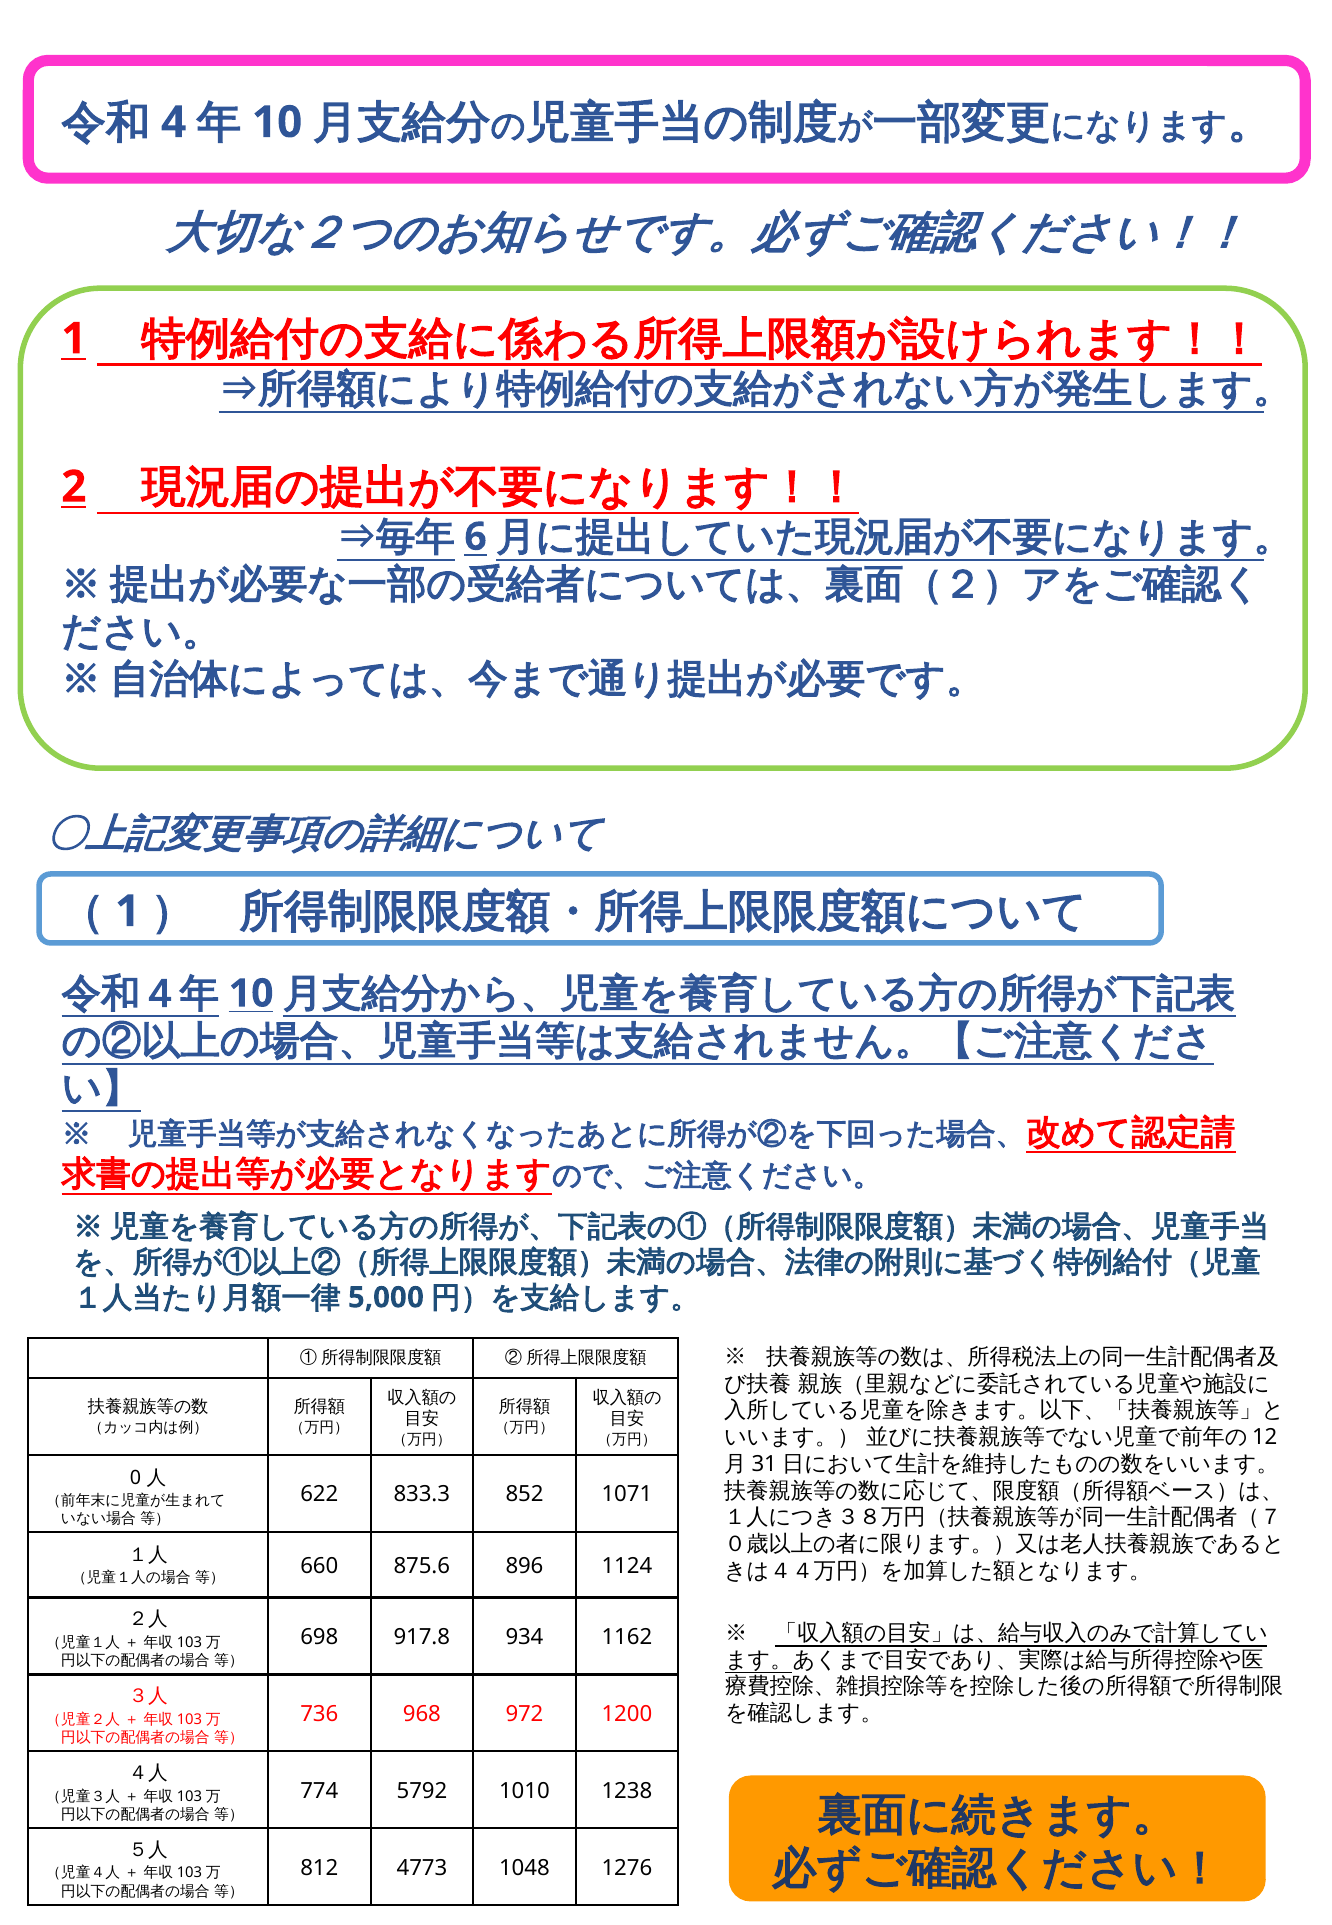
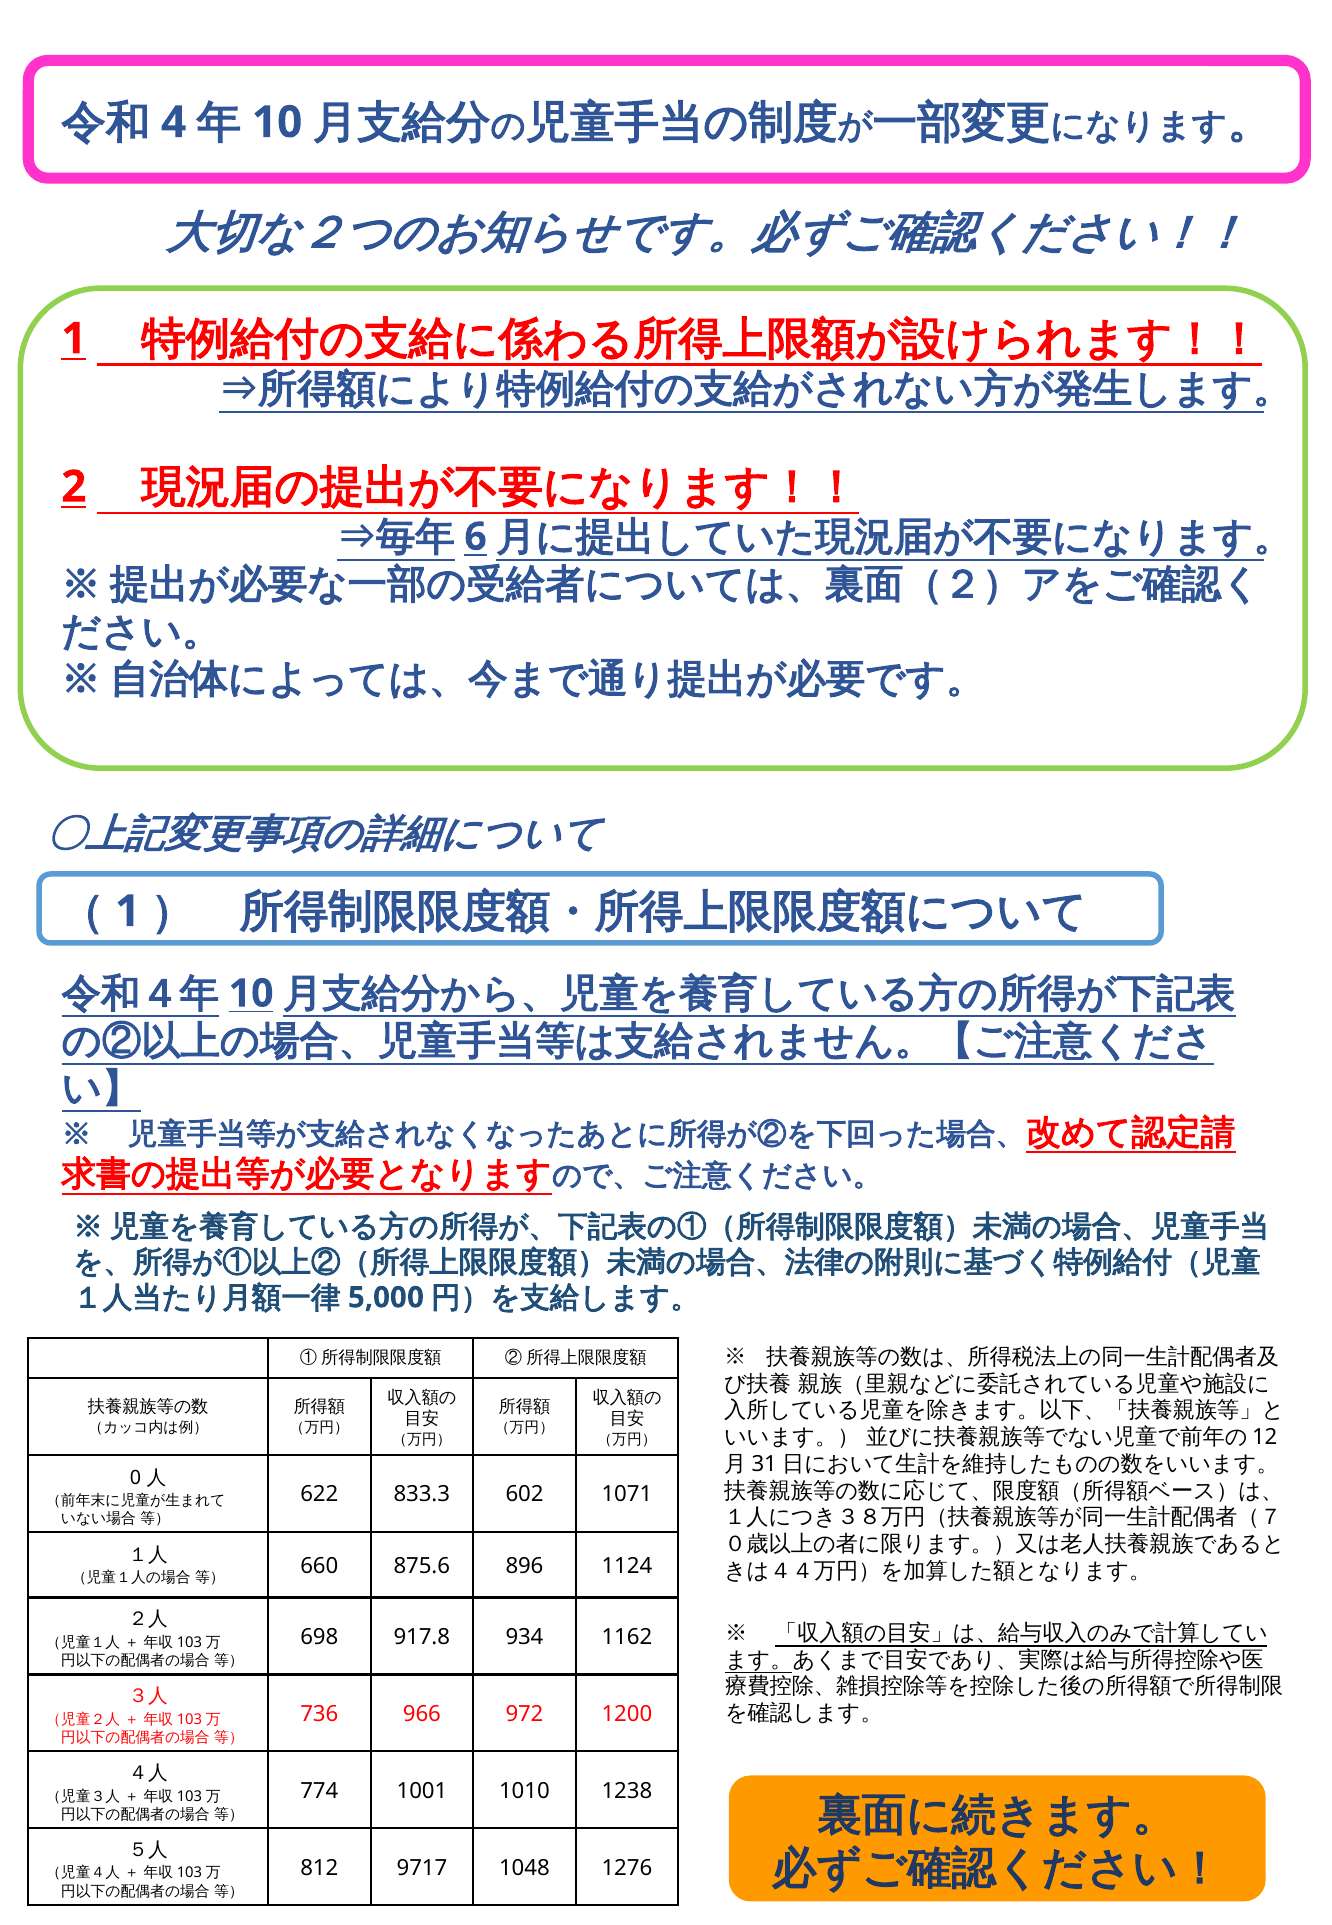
852: 852 -> 602
968: 968 -> 966
5792: 5792 -> 1001
4773: 4773 -> 9717
